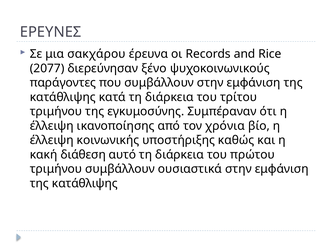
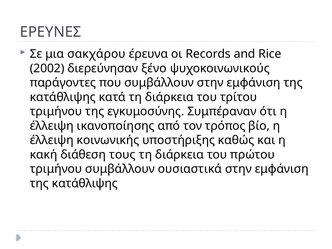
2077: 2077 -> 2002
χρόνια: χρόνια -> τρόπος
αυτό: αυτό -> τους
